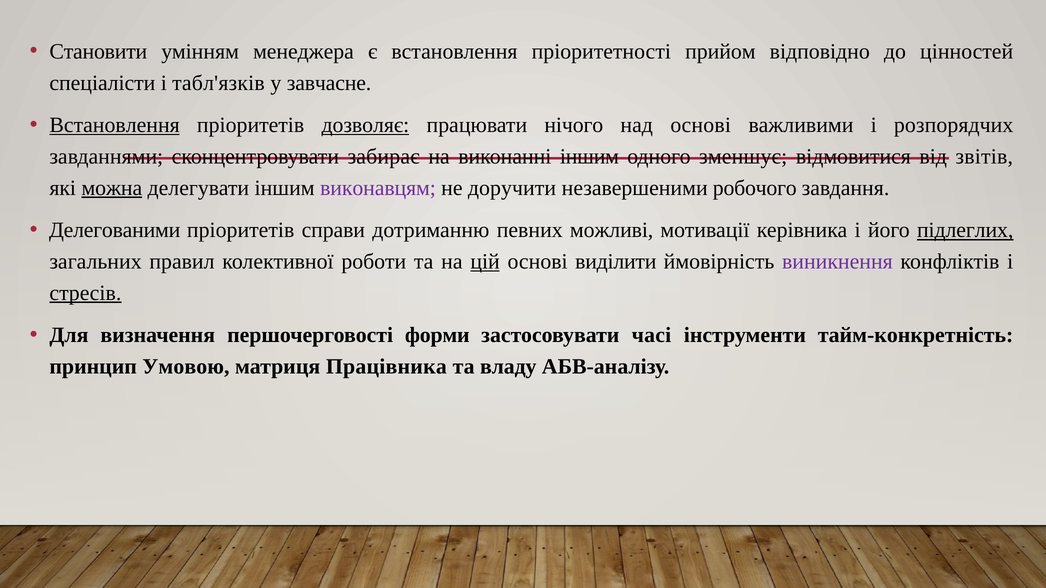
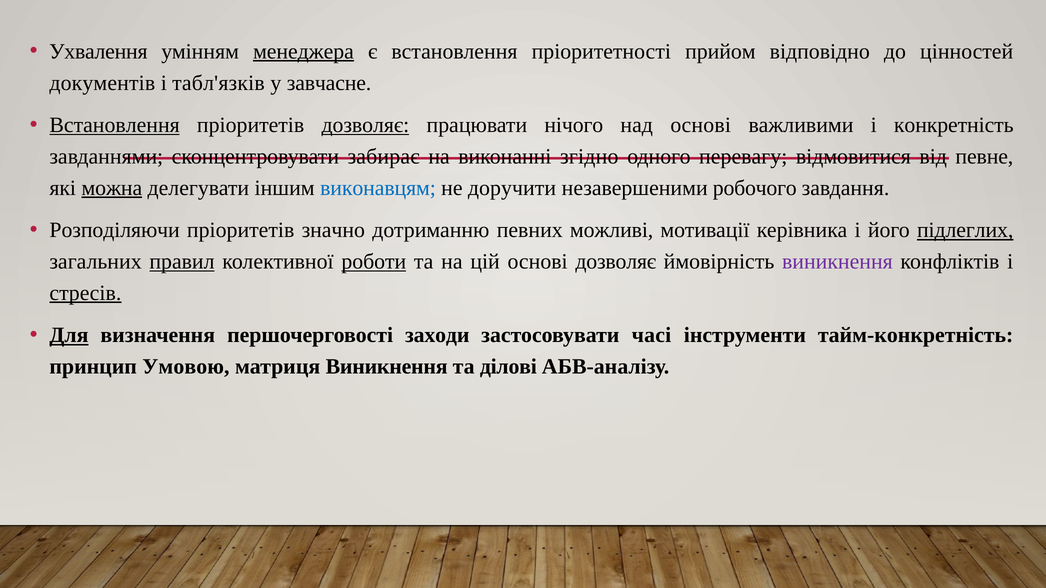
Становити: Становити -> Ухвалення
менеджера underline: none -> present
спеціалісти: спеціалісти -> документів
розпорядчих: розпорядчих -> конкретність
виконанні іншим: іншим -> згідно
зменшує: зменшує -> перевагу
звітів: звітів -> певне
виконавцям colour: purple -> blue
Делегованими: Делегованими -> Розподіляючи
справи: справи -> значно
правил underline: none -> present
роботи underline: none -> present
цій underline: present -> none
основі виділити: виділити -> дозволяє
Для underline: none -> present
форми: форми -> заходи
матриця Працівника: Працівника -> Виникнення
владу: владу -> ділові
